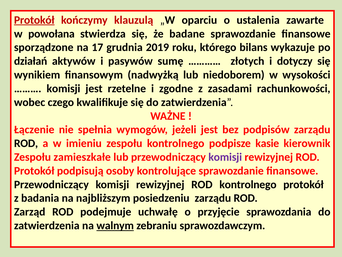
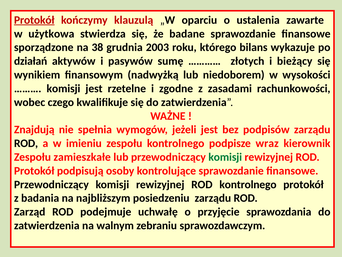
powołana: powołana -> użytkowa
17: 17 -> 38
2019: 2019 -> 2003
dotyczy: dotyczy -> bieżący
Łączenie: Łączenie -> Znajdują
kasie: kasie -> wraz
komisji at (225, 157) colour: purple -> green
walnym underline: present -> none
